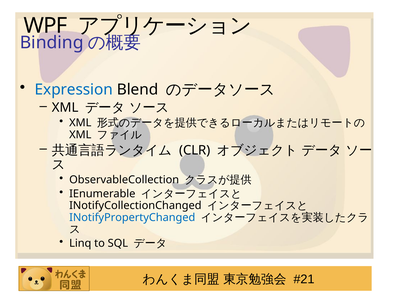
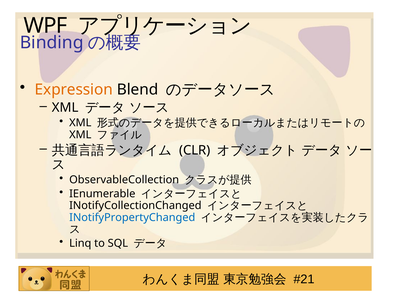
Expression colour: blue -> orange
